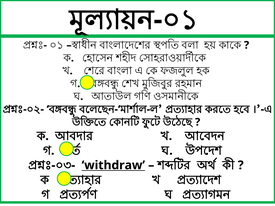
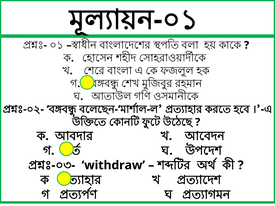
withdraw underline: present -> none
